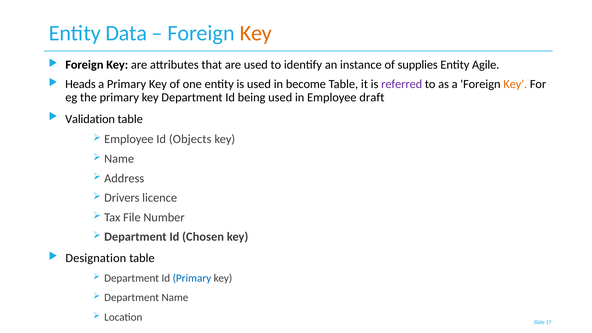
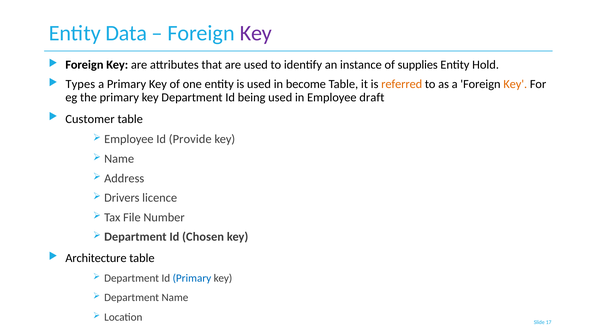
Key at (256, 33) colour: orange -> purple
Agile: Agile -> Hold
Heads: Heads -> Types
referred colour: purple -> orange
Validation: Validation -> Customer
Objects: Objects -> Provide
Designation: Designation -> Architecture
